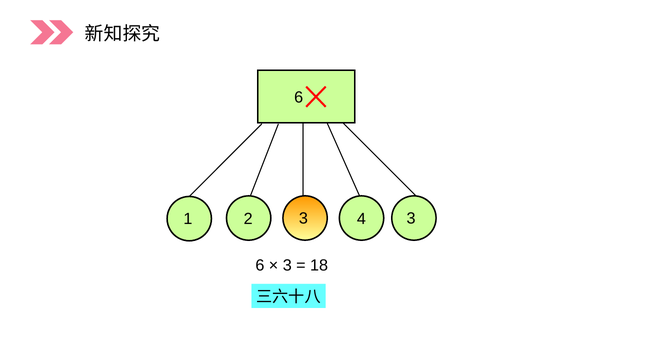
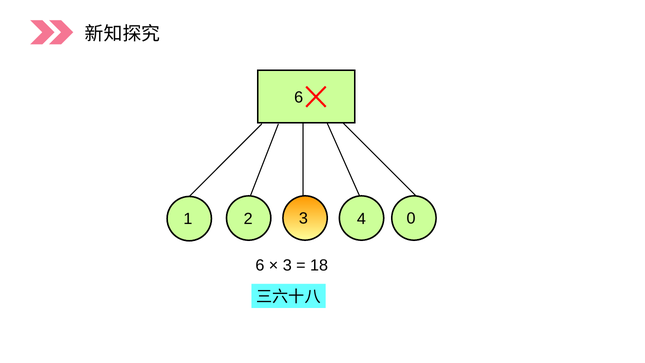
4 3: 3 -> 0
